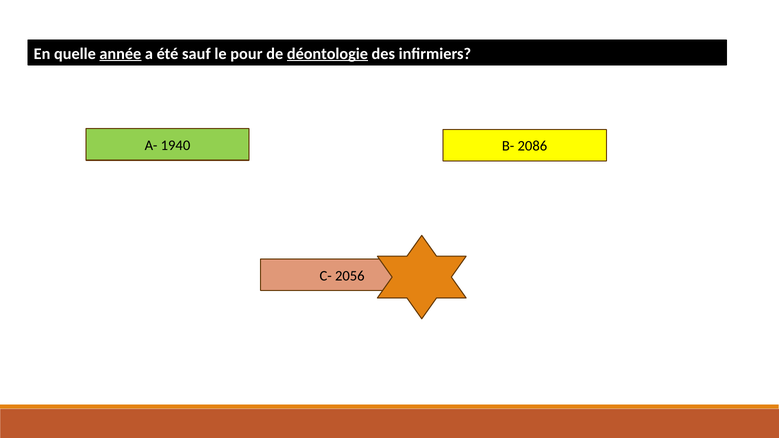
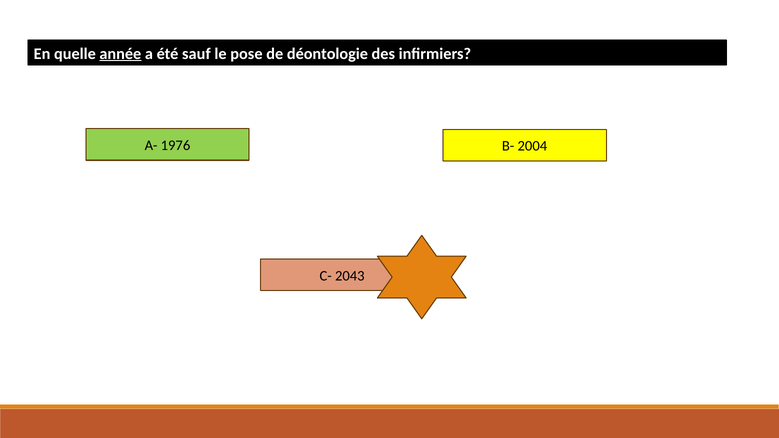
pour: pour -> pose
déontologie underline: present -> none
1940: 1940 -> 1976
2086: 2086 -> 2004
2056: 2056 -> 2043
